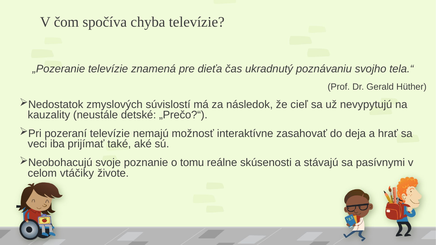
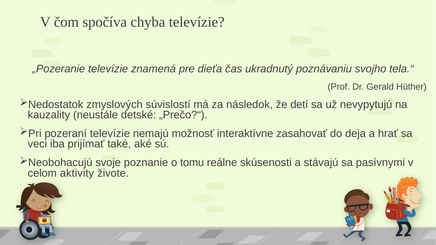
cieľ: cieľ -> detí
vtáčiky: vtáčiky -> aktivity
